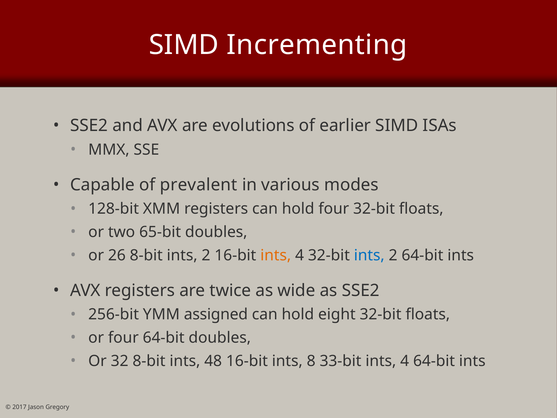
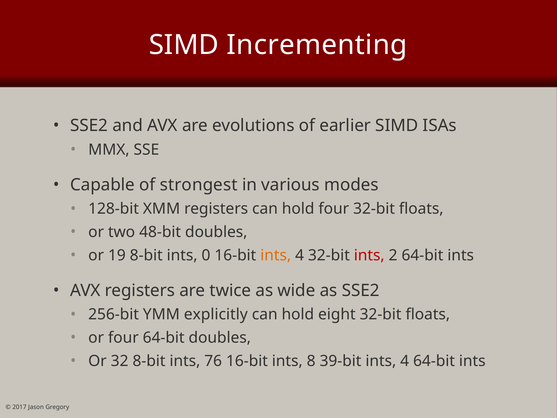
prevalent: prevalent -> strongest
65-bit: 65-bit -> 48-bit
26: 26 -> 19
8-bit ints 2: 2 -> 0
ints at (369, 255) colour: blue -> red
assigned: assigned -> explicitly
48: 48 -> 76
33-bit: 33-bit -> 39-bit
